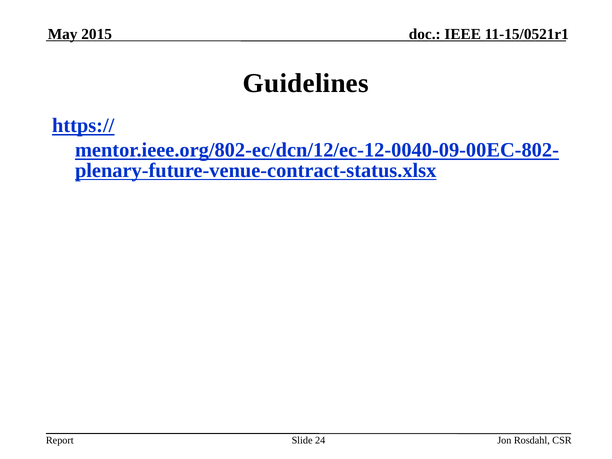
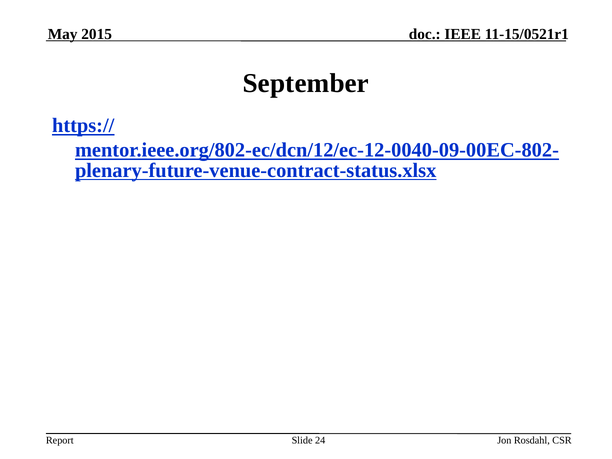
Guidelines: Guidelines -> September
